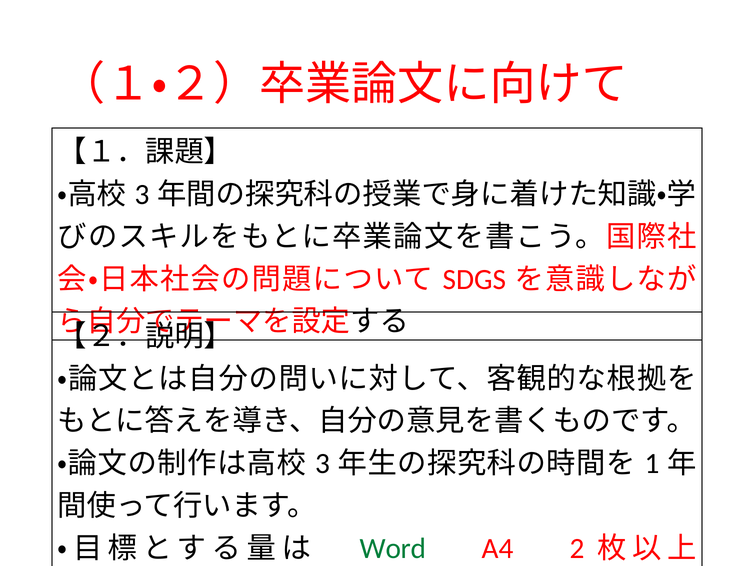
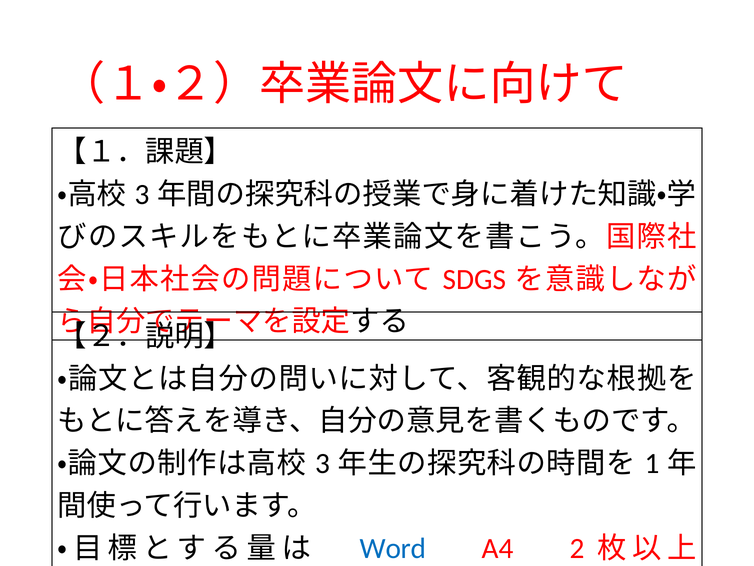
Word colour: green -> blue
